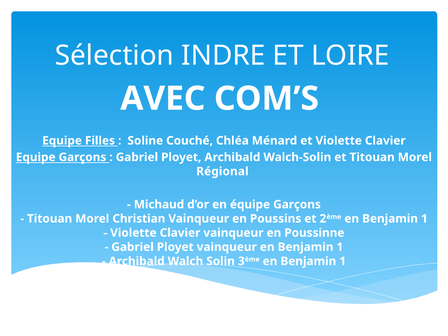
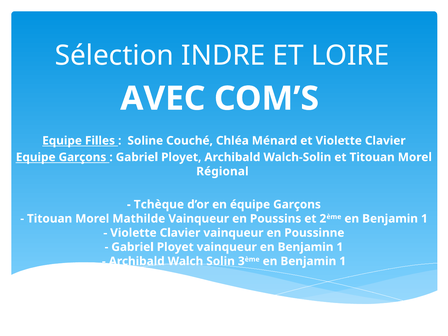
Michaud: Michaud -> Tchèque
Christian: Christian -> Mathilde
